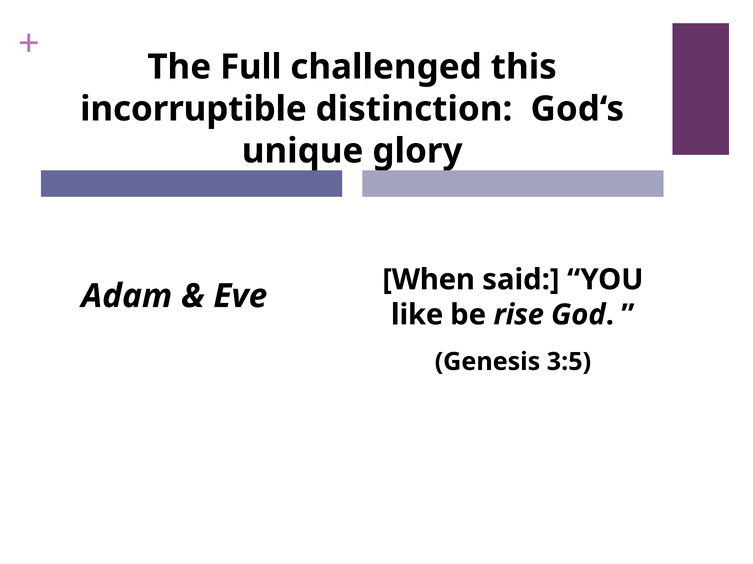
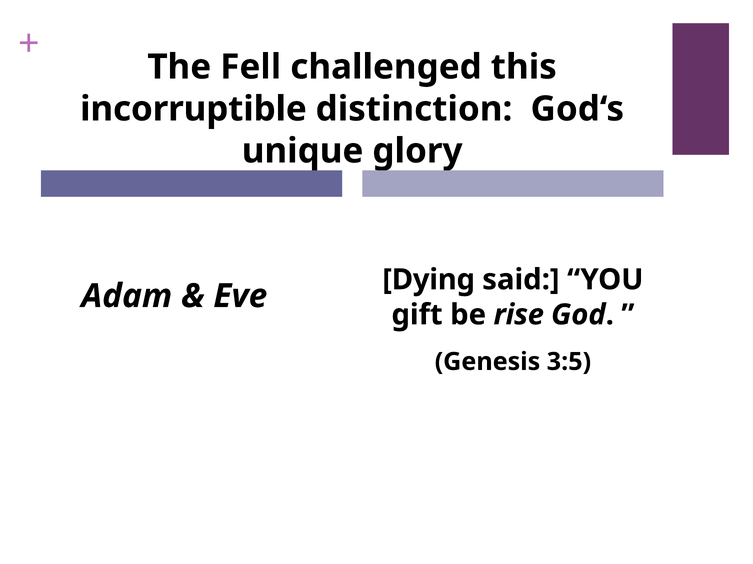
Full: Full -> Fell
When: When -> Dying
like: like -> gift
